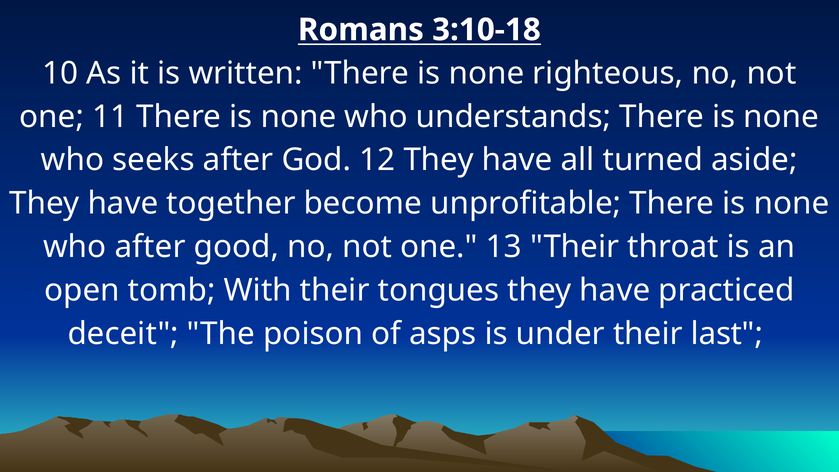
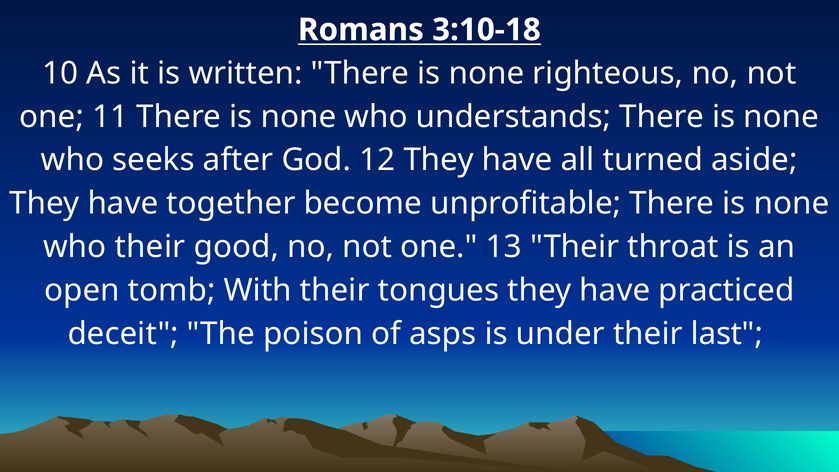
who after: after -> their
